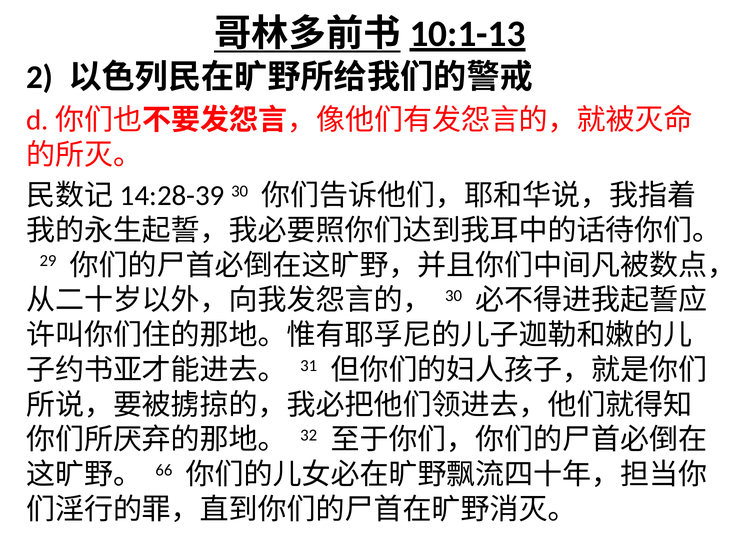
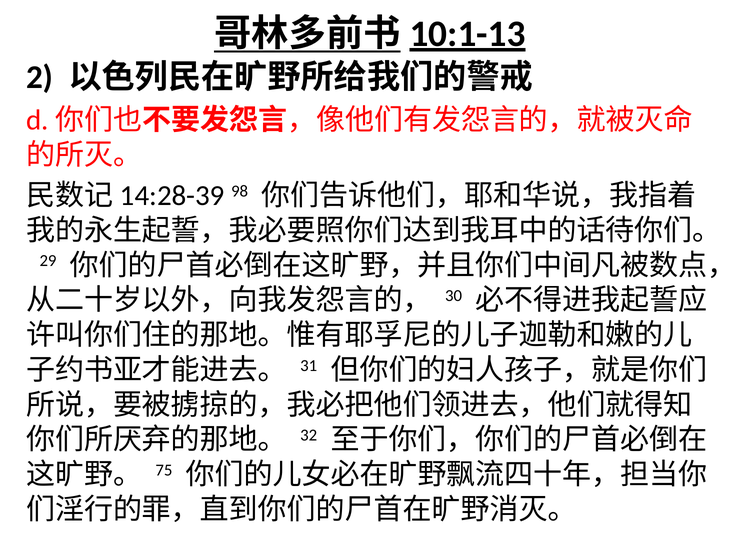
30 at (240, 191): 30 -> 98
66: 66 -> 75
